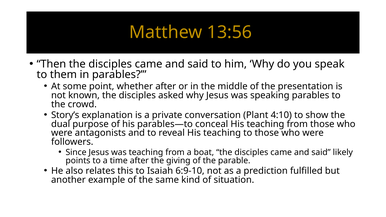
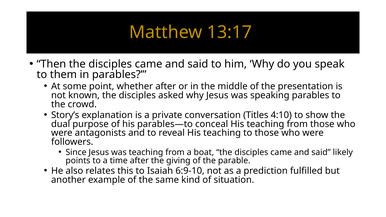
13:56: 13:56 -> 13:17
Plant: Plant -> Titles
